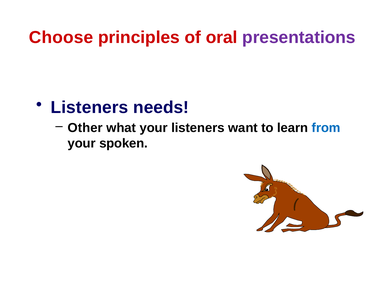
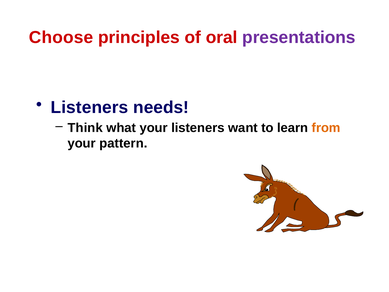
Other: Other -> Think
from colour: blue -> orange
spoken: spoken -> pattern
